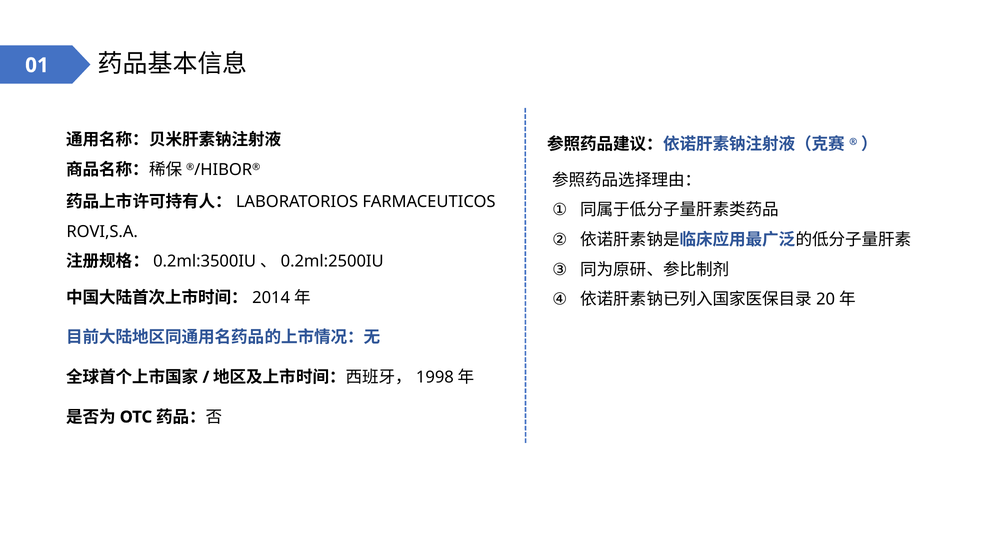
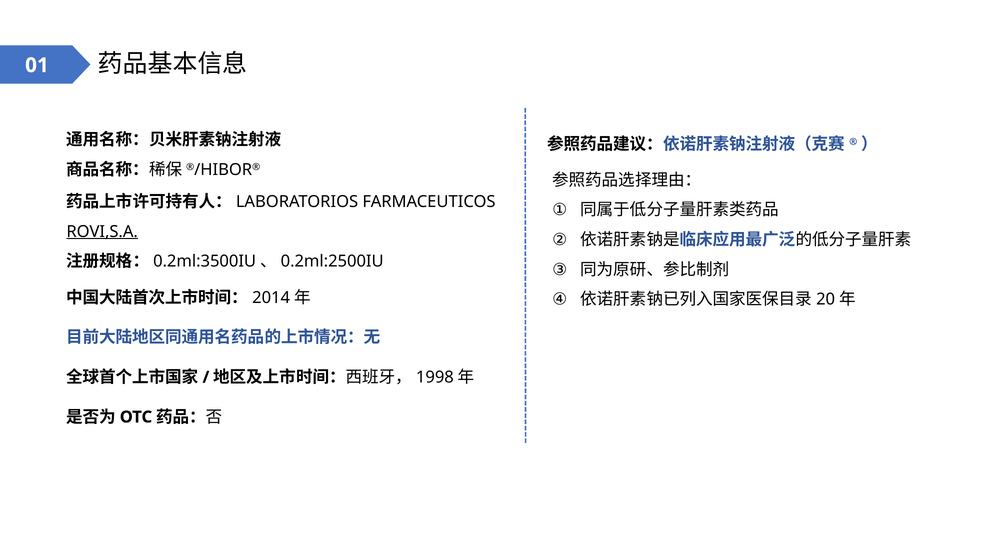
ROVI,S.A underline: none -> present
